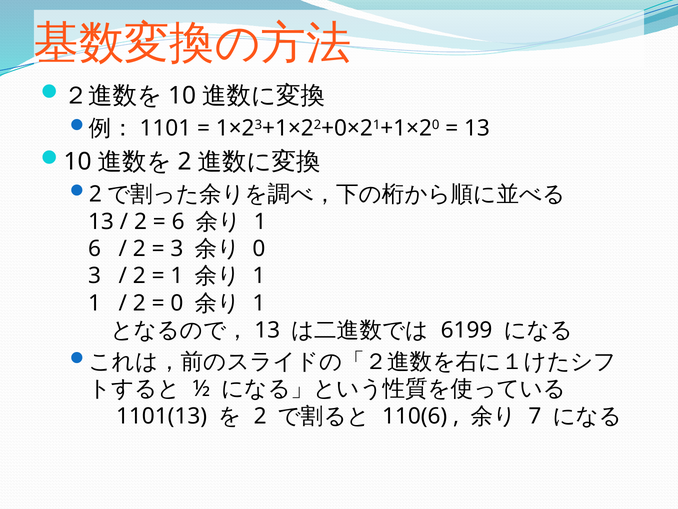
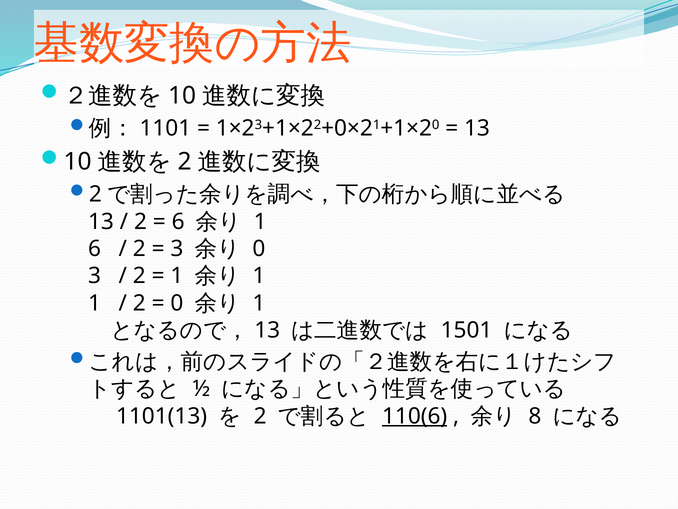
6199: 6199 -> 1501
110(6 underline: none -> present
7: 7 -> 8
